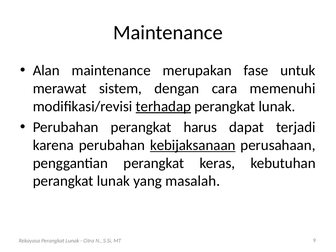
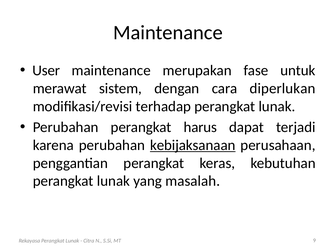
Alan: Alan -> User
memenuhi: memenuhi -> diperlukan
terhadap underline: present -> none
